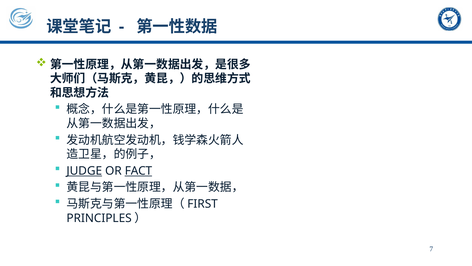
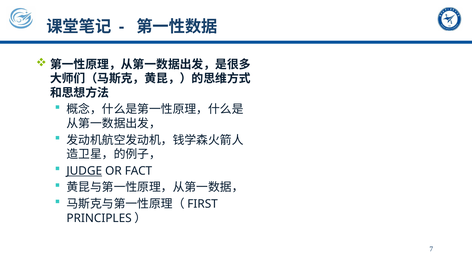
FACT underline: present -> none
